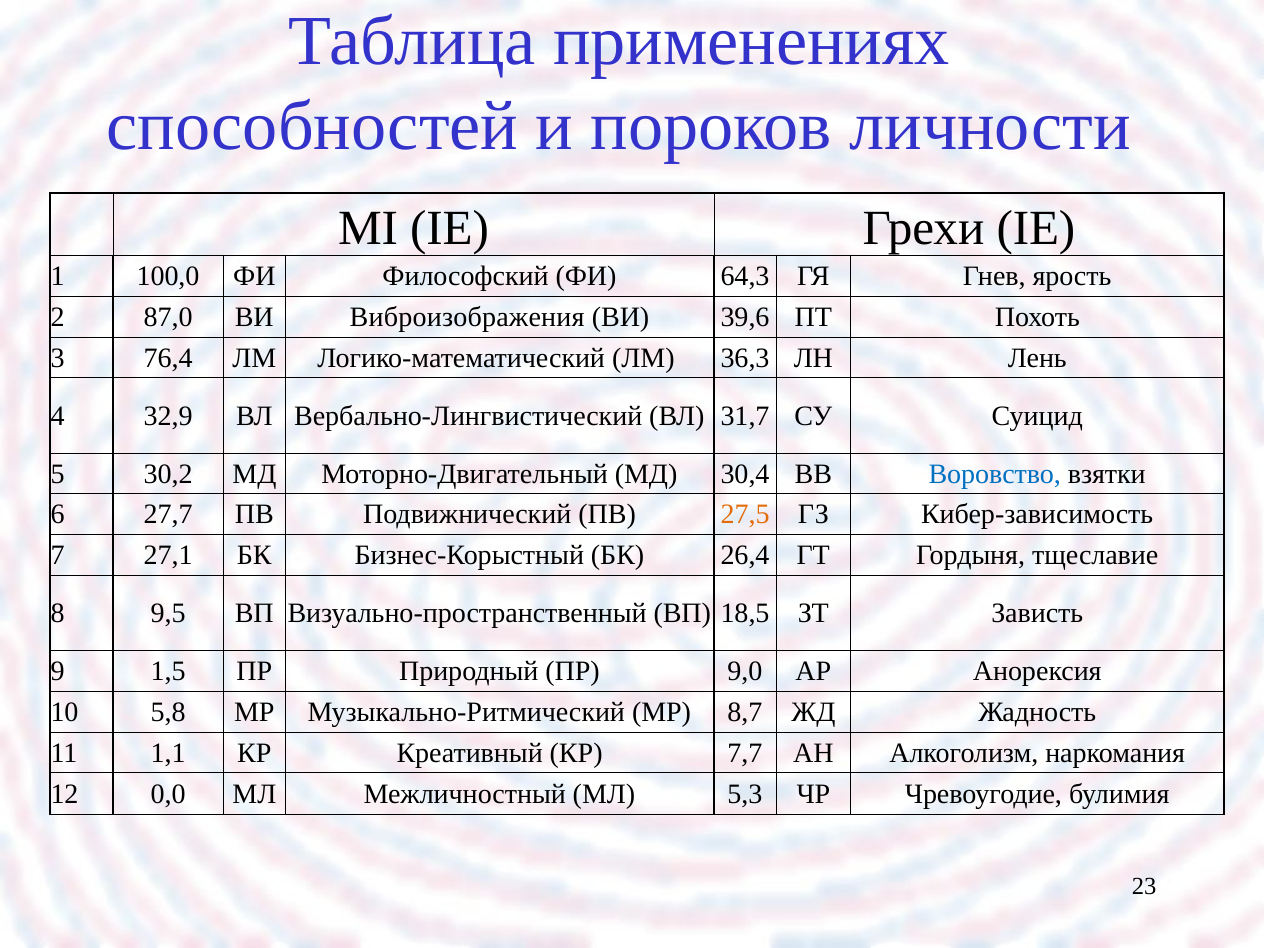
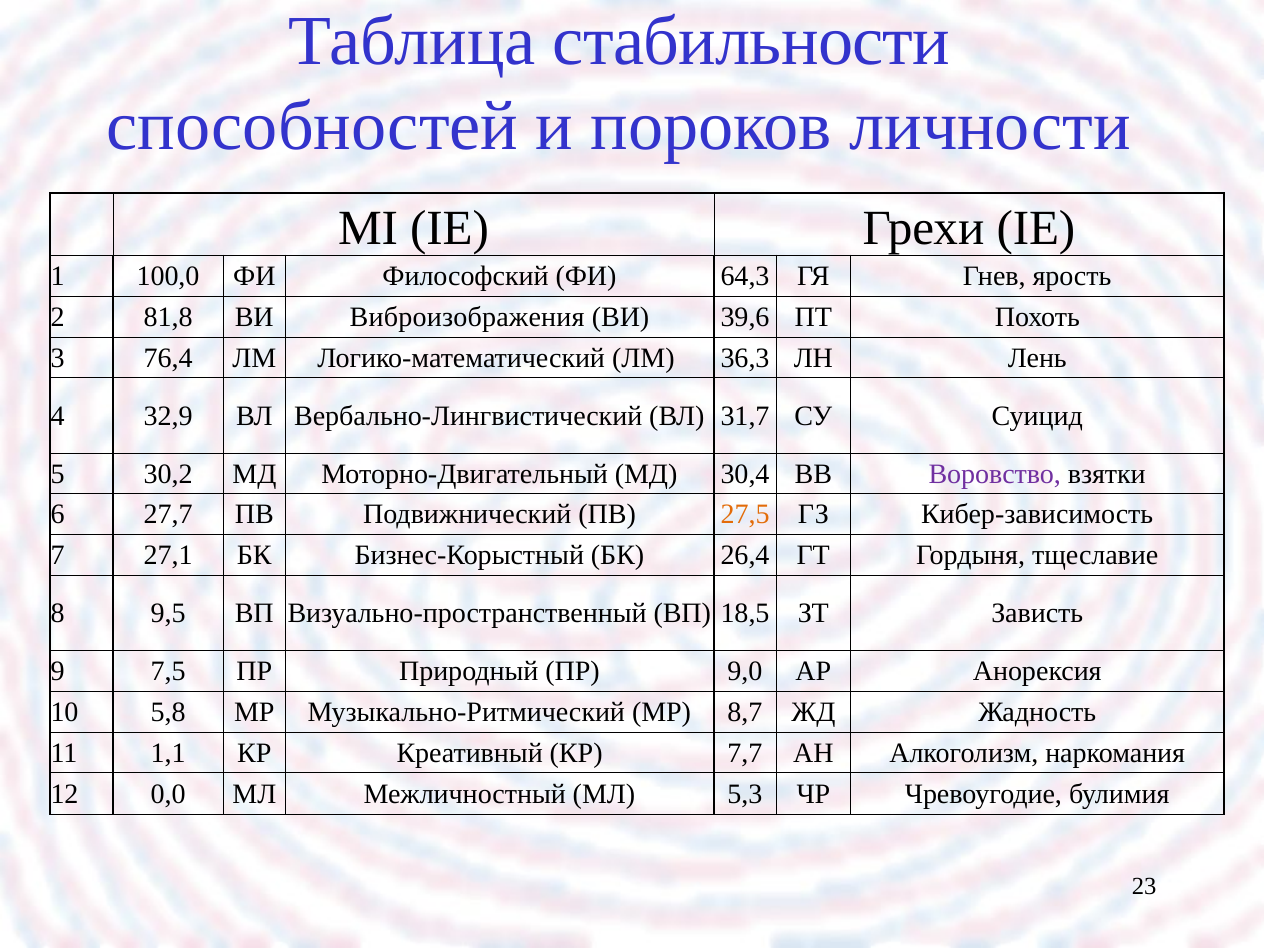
применениях: применениях -> стабильности
87,0: 87,0 -> 81,8
Воровство colour: blue -> purple
1,5: 1,5 -> 7,5
